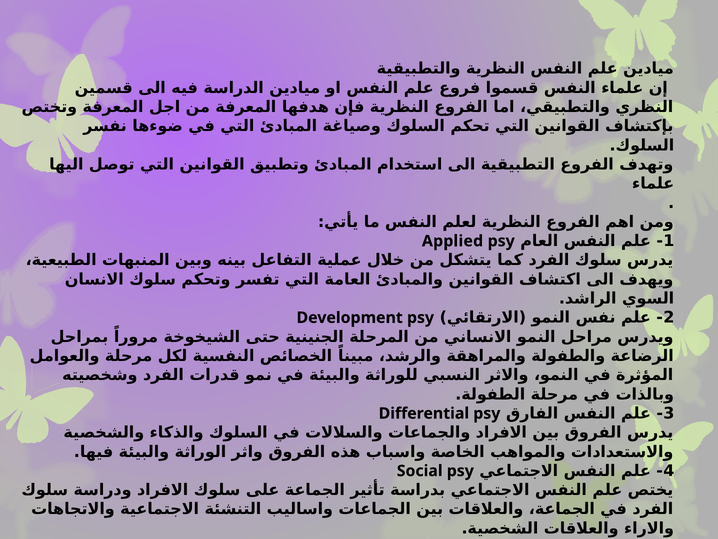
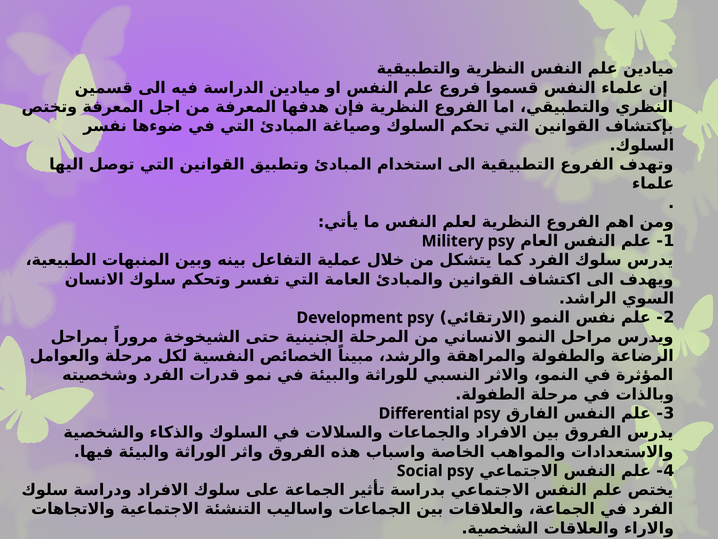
Applied: Applied -> Militery
